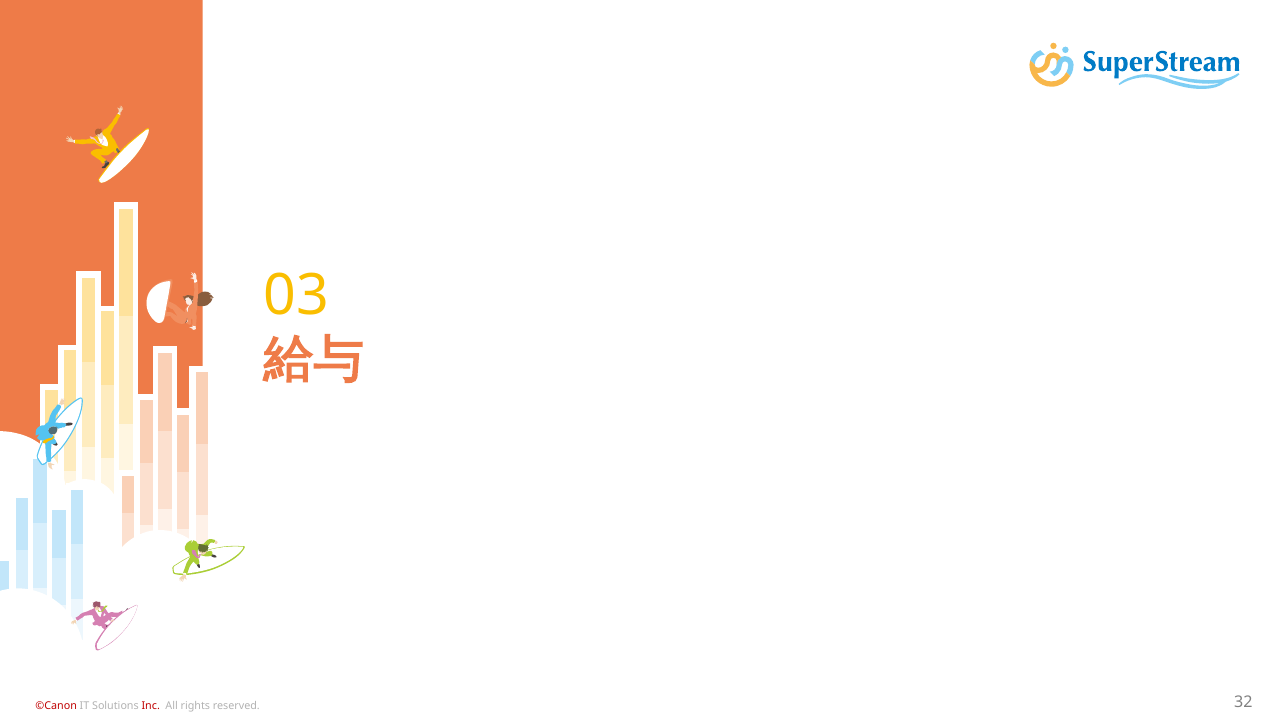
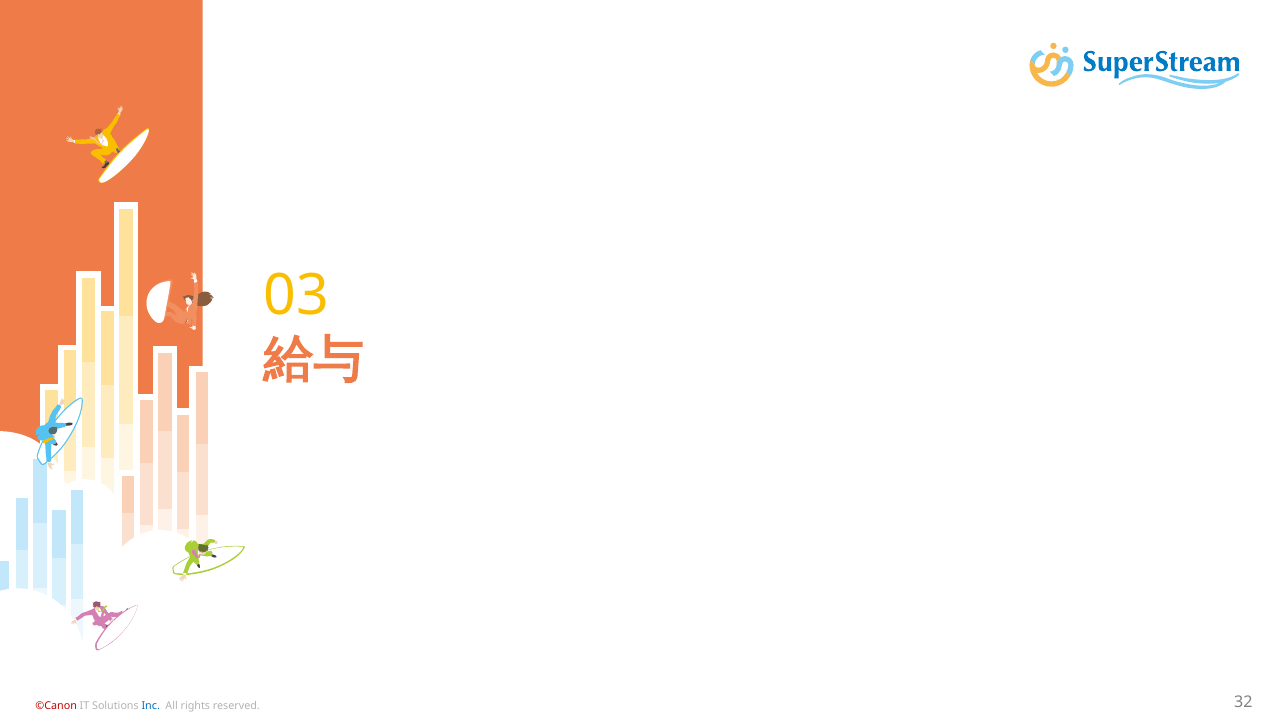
Inc colour: red -> blue
